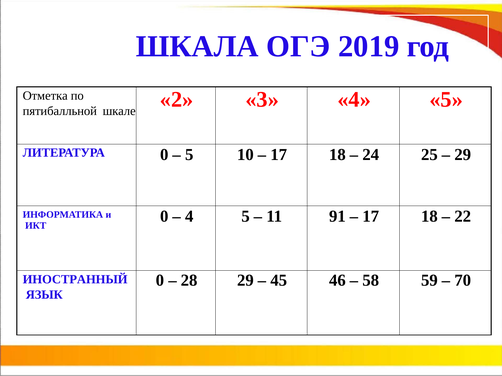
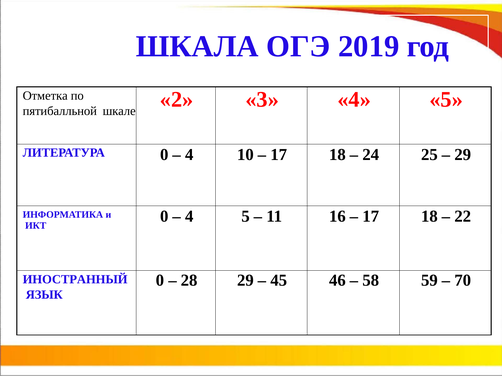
5 at (189, 155): 5 -> 4
91: 91 -> 16
